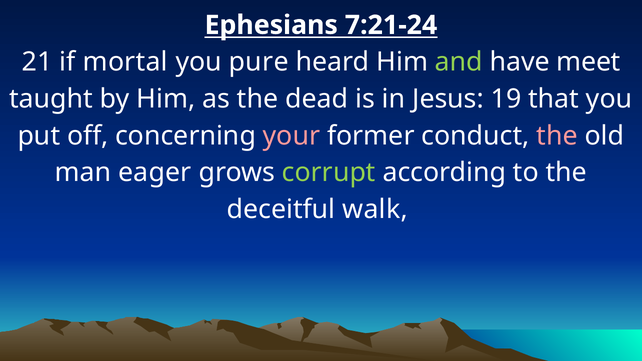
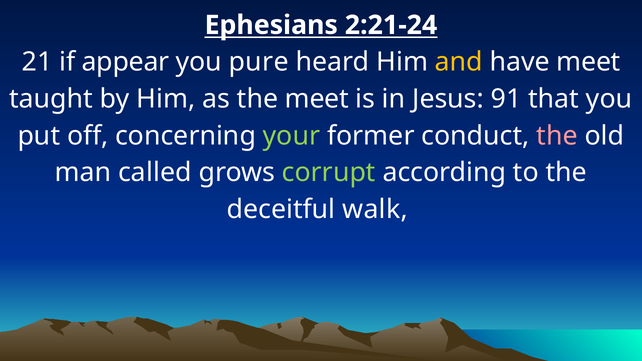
7:21-24: 7:21-24 -> 2:21-24
mortal: mortal -> appear
and colour: light green -> yellow
the dead: dead -> meet
19: 19 -> 91
your colour: pink -> light green
eager: eager -> called
